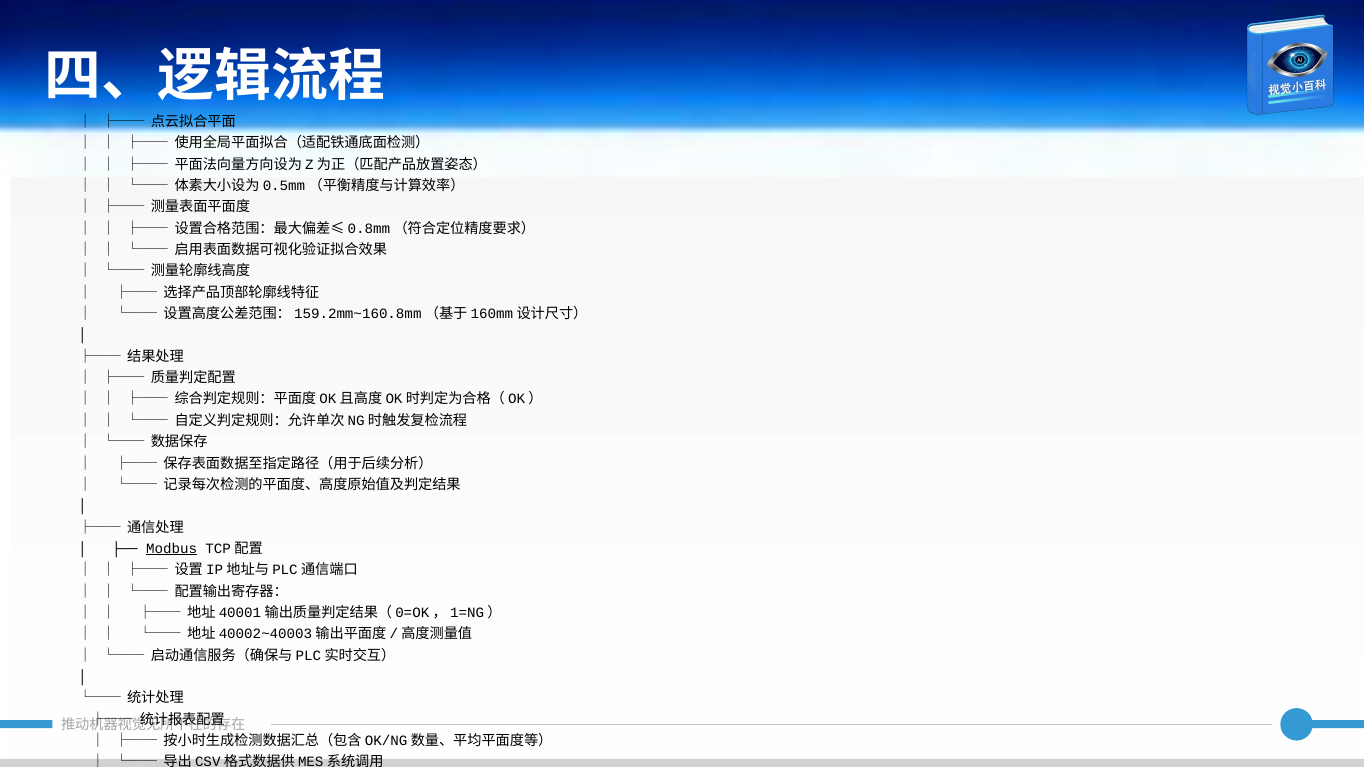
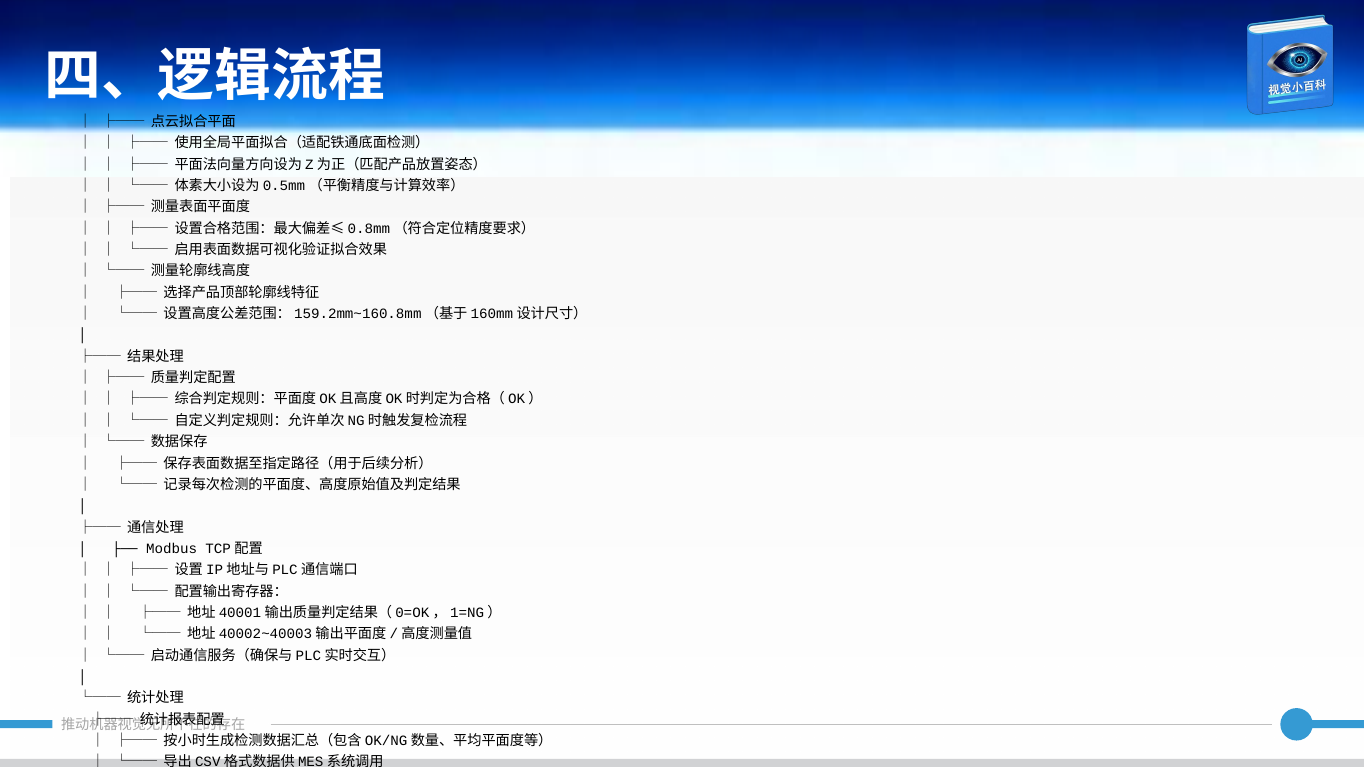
Modbus underline: present -> none
